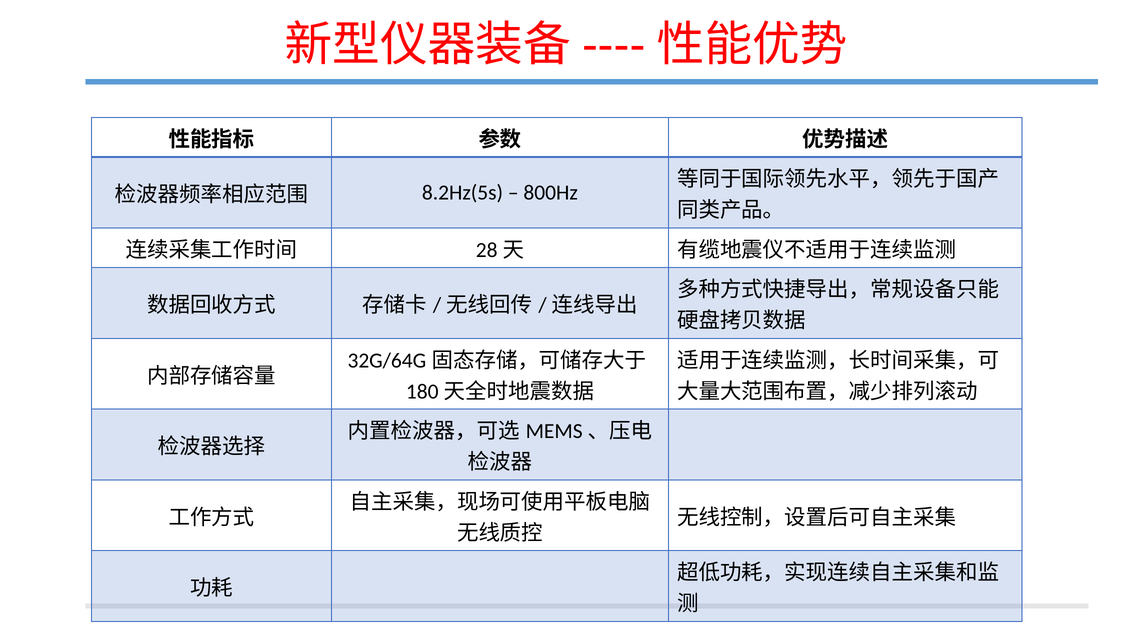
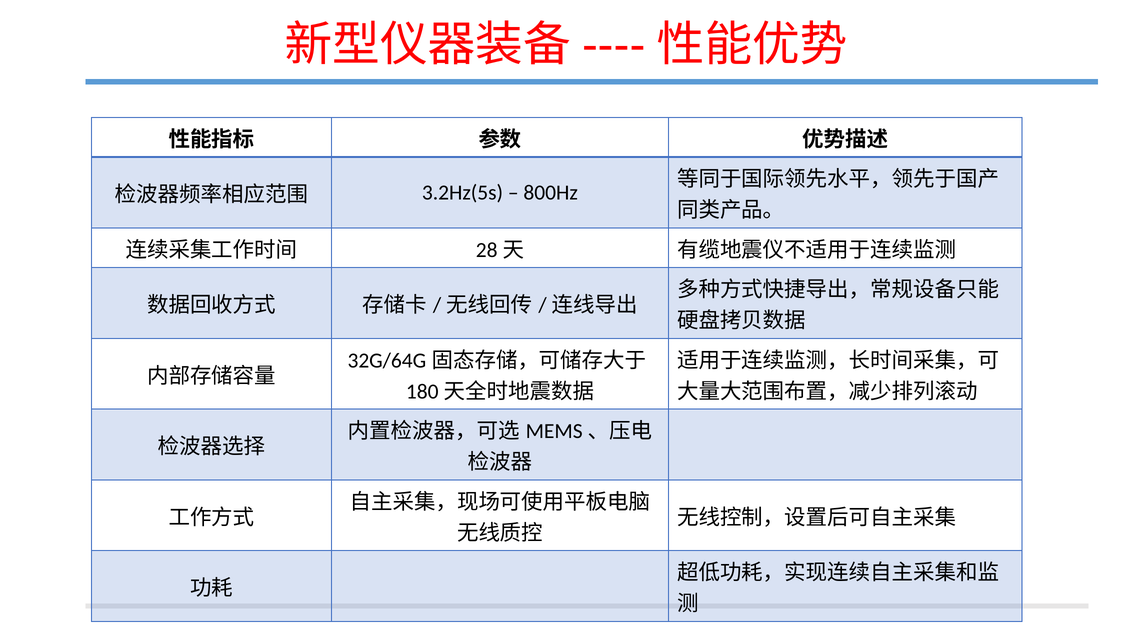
8.2Hz(5s: 8.2Hz(5s -> 3.2Hz(5s
